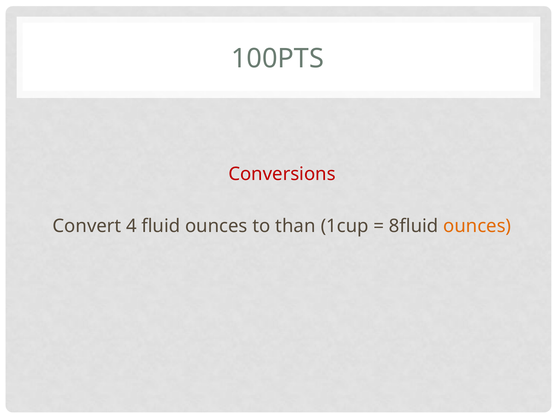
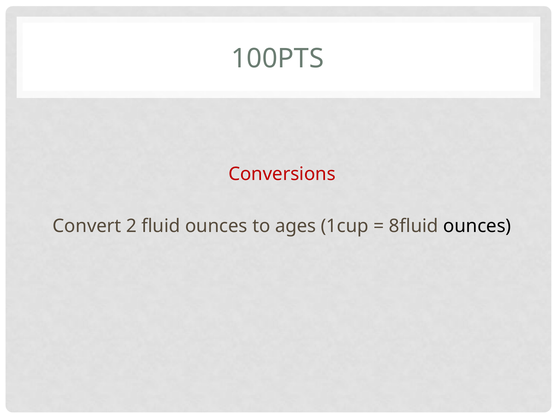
4: 4 -> 2
than: than -> ages
ounces at (477, 226) colour: orange -> black
